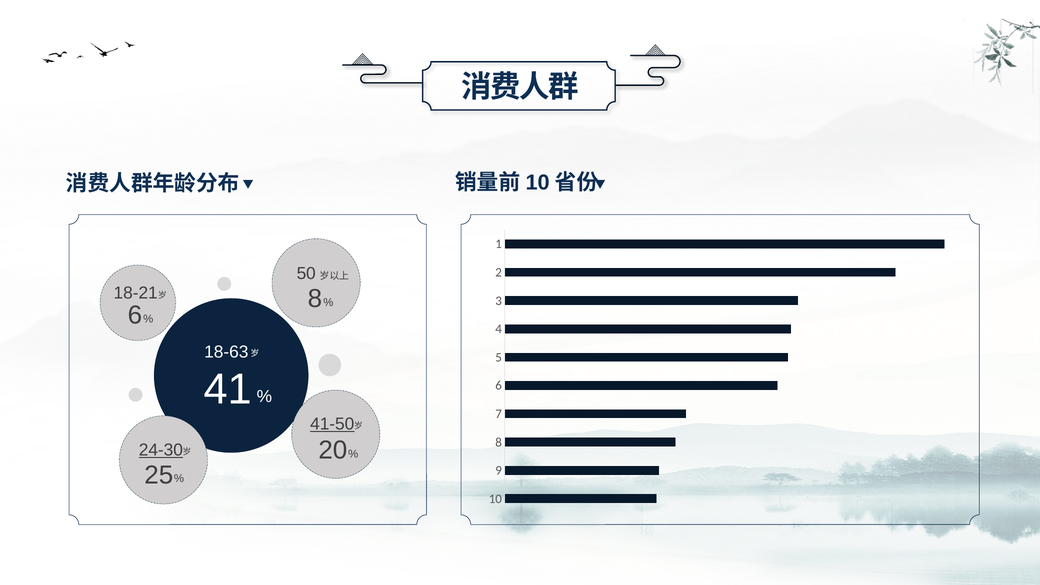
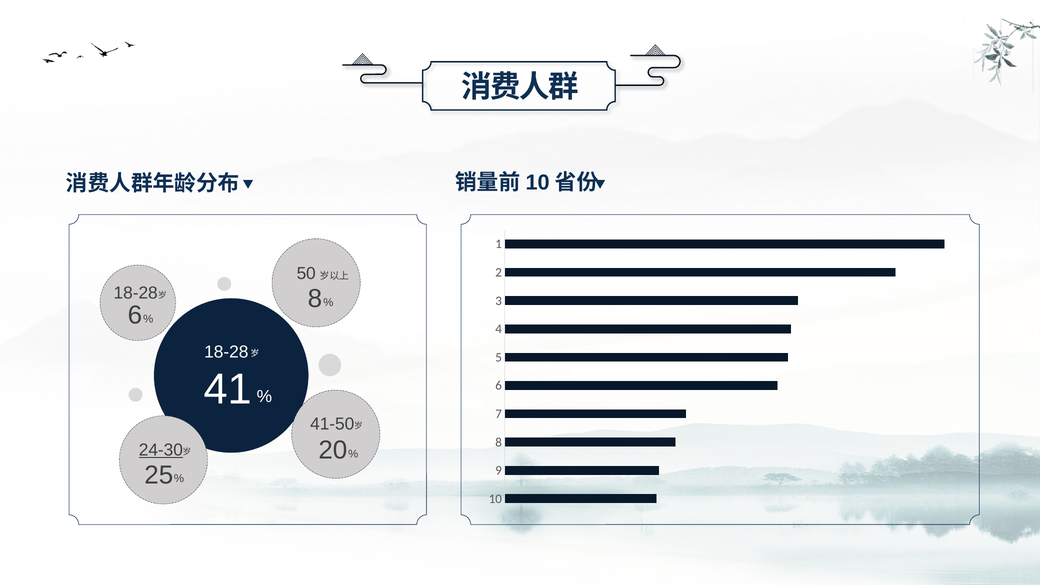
18-21 at (136, 293): 18-21 -> 18-28
18-63 at (226, 352): 18-63 -> 18-28
41-50 underline: present -> none
